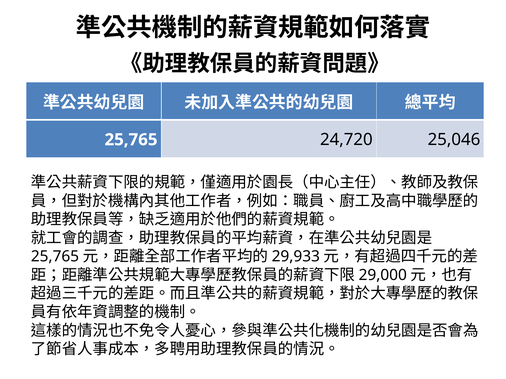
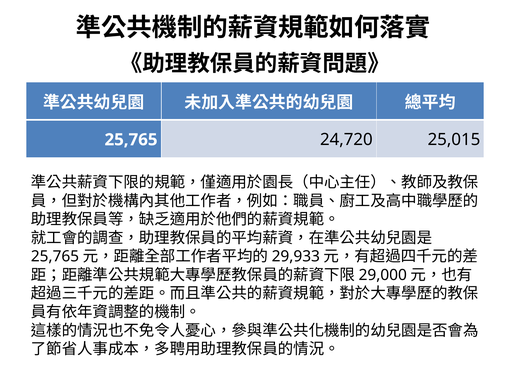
25,046: 25,046 -> 25,015
